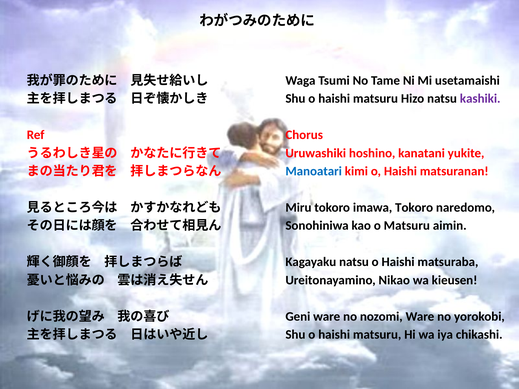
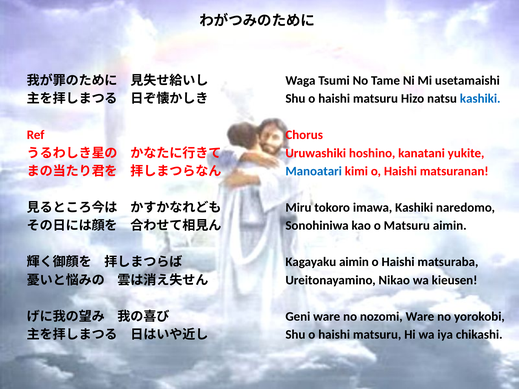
kashiki at (480, 99) colour: purple -> blue
imawa Tokoro: Tokoro -> Kashiki
Kagayaku natsu: natsu -> aimin
